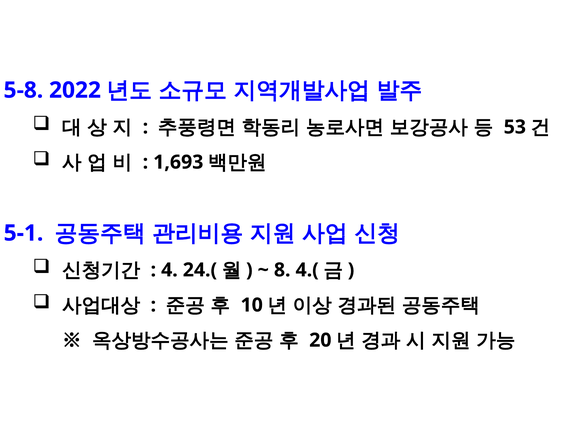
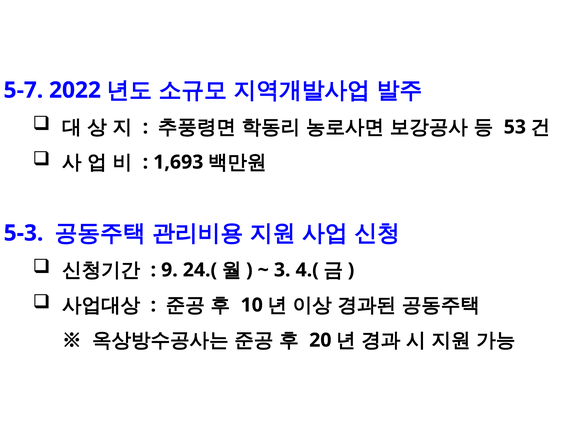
5-8: 5-8 -> 5-7
5-1: 5-1 -> 5-3
4: 4 -> 9
8: 8 -> 3
